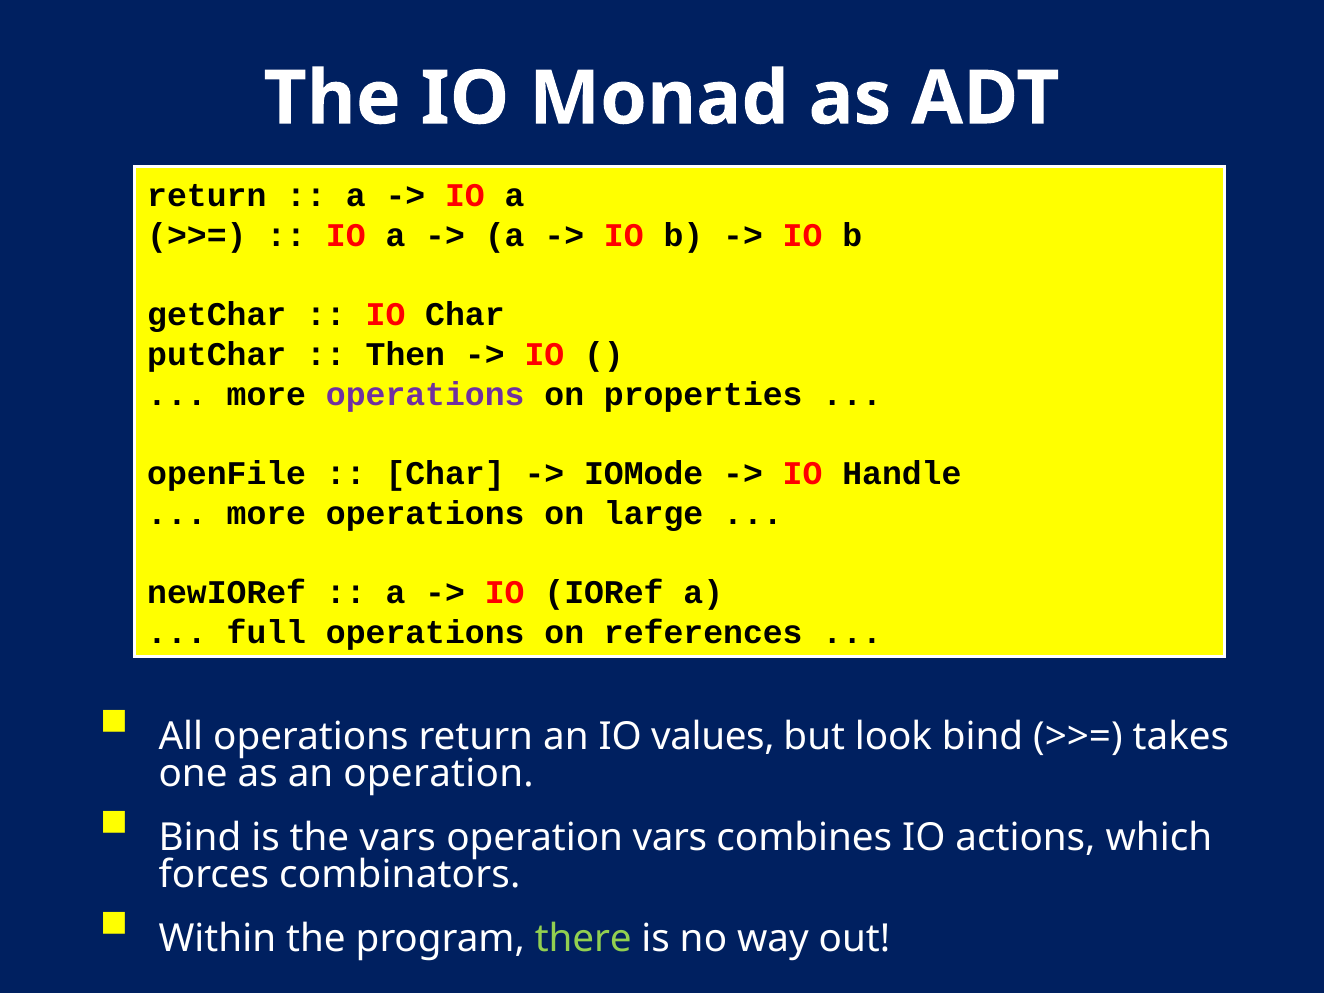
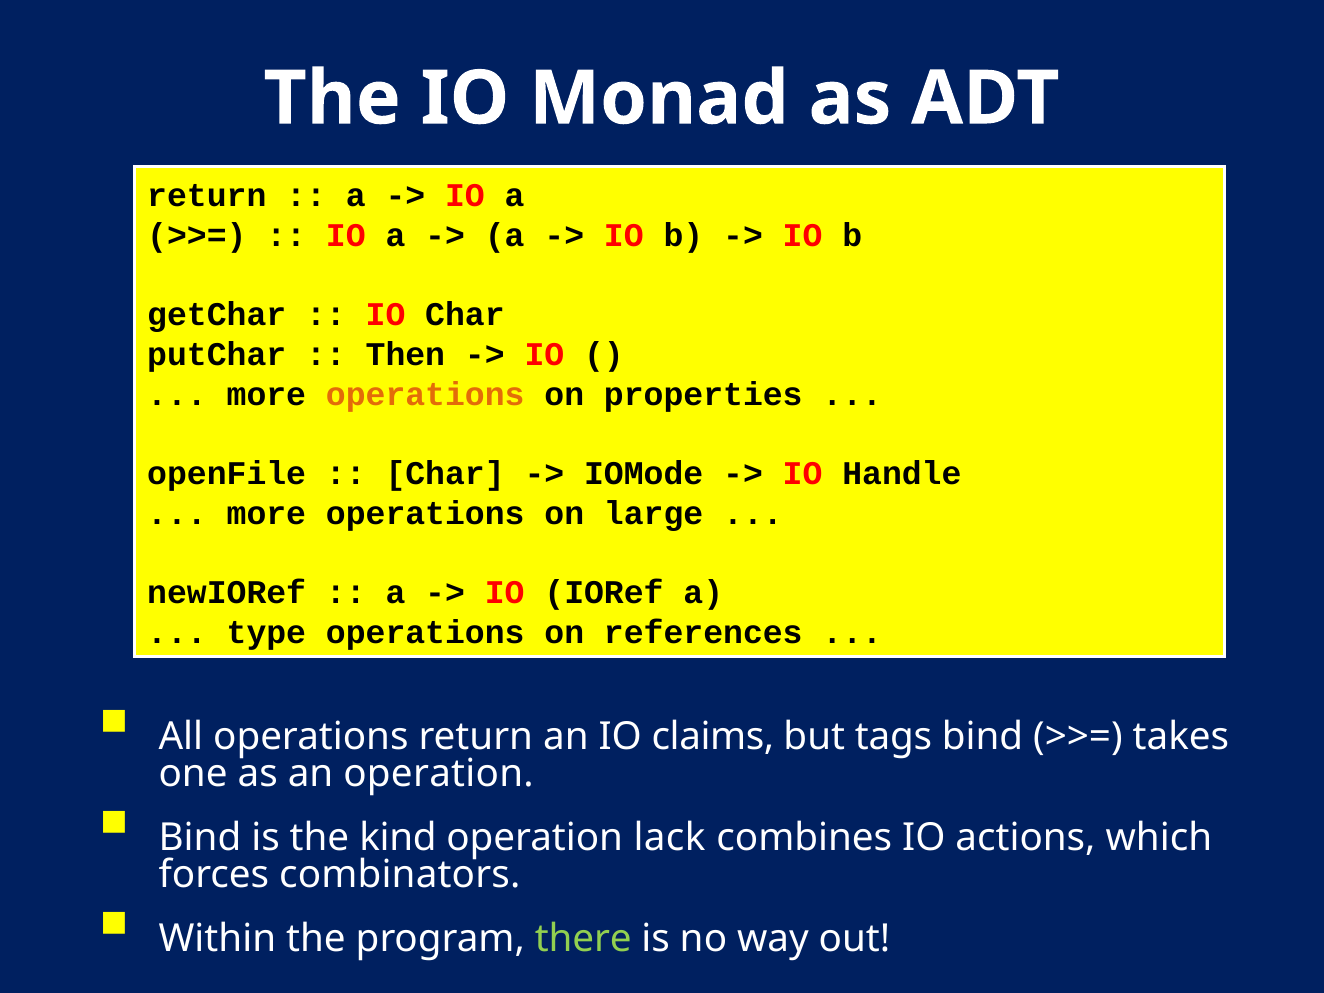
operations at (425, 394) colour: purple -> orange
full: full -> type
values: values -> claims
look: look -> tags
the vars: vars -> kind
operation vars: vars -> lack
